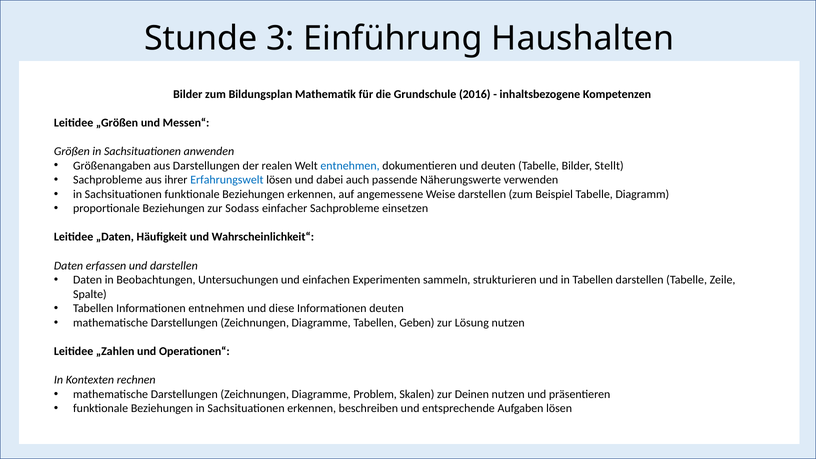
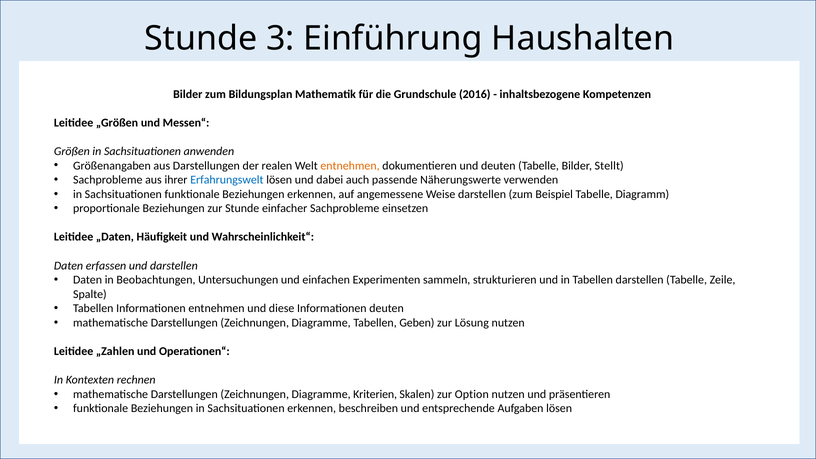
entnehmen at (350, 166) colour: blue -> orange
zur Sodass: Sodass -> Stunde
Problem: Problem -> Kriterien
Deinen: Deinen -> Option
